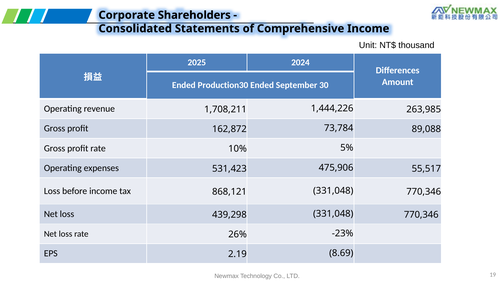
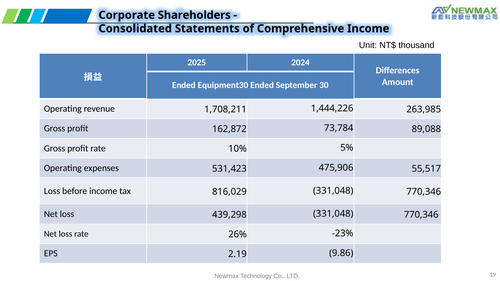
Production30: Production30 -> Equipment30
868,121: 868,121 -> 816,029
8.69: 8.69 -> 9.86
